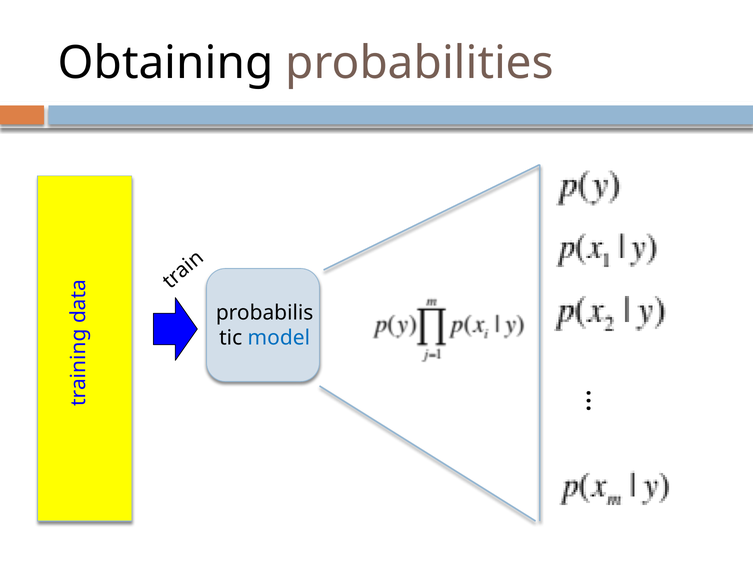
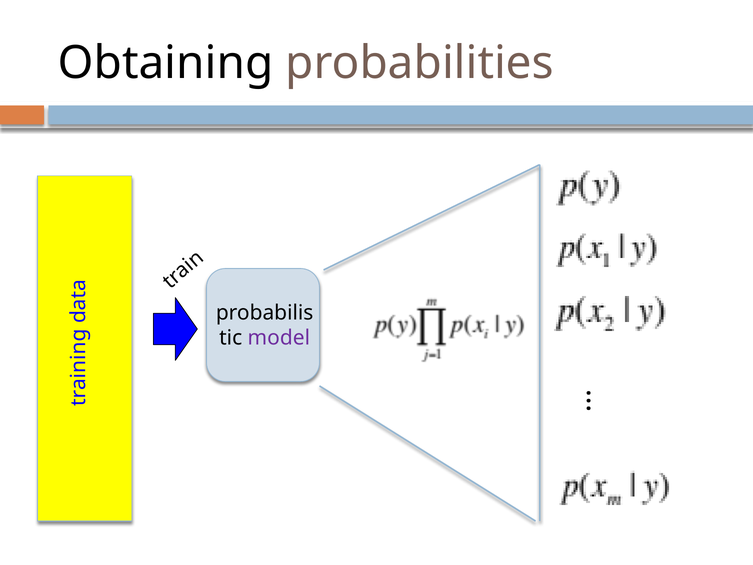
model colour: blue -> purple
